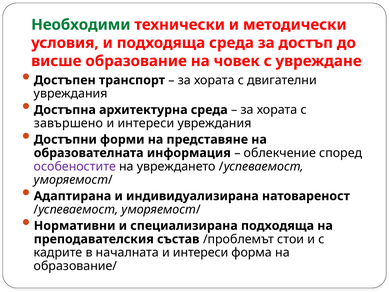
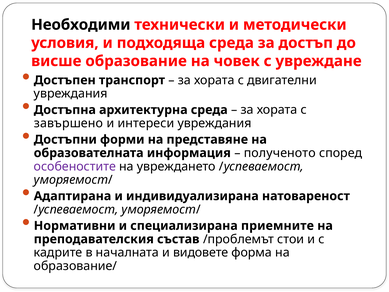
Необходими colour: green -> black
облекчение: облекчение -> полученото
специализирана подходяща: подходяща -> приемните
началната и интереси: интереси -> видовете
